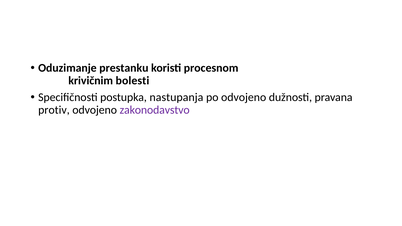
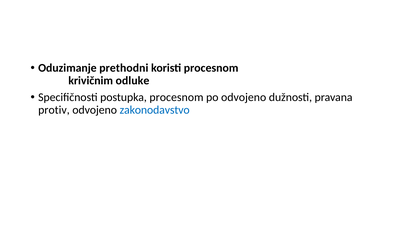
prestanku: prestanku -> prethodni
bolesti: bolesti -> odluke
postupka nastupanja: nastupanja -> procesnom
zakonodavstvo colour: purple -> blue
